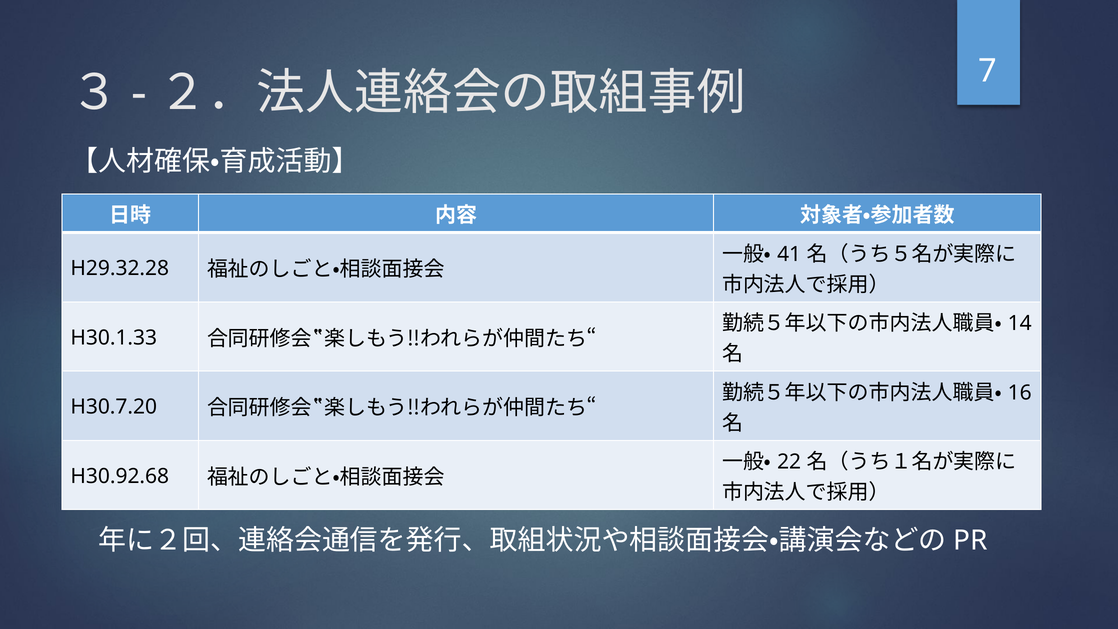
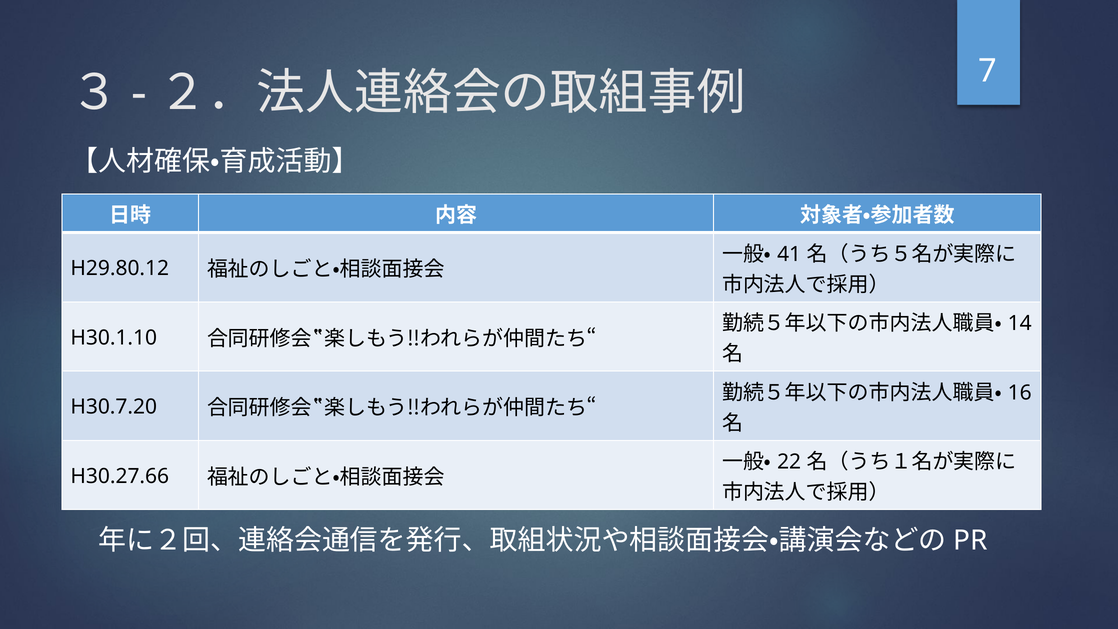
H29.32.28: H29.32.28 -> H29.80.12
H30.1.33: H30.1.33 -> H30.1.10
H30.92.68: H30.92.68 -> H30.27.66
